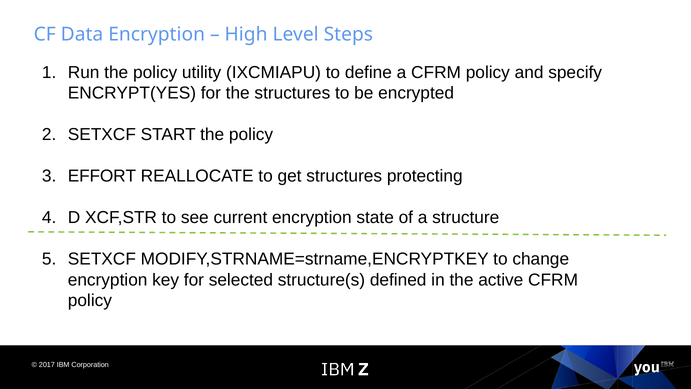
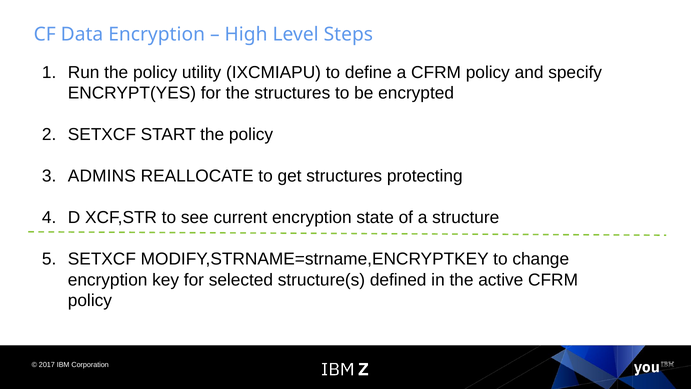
EFFORT: EFFORT -> ADMINS
